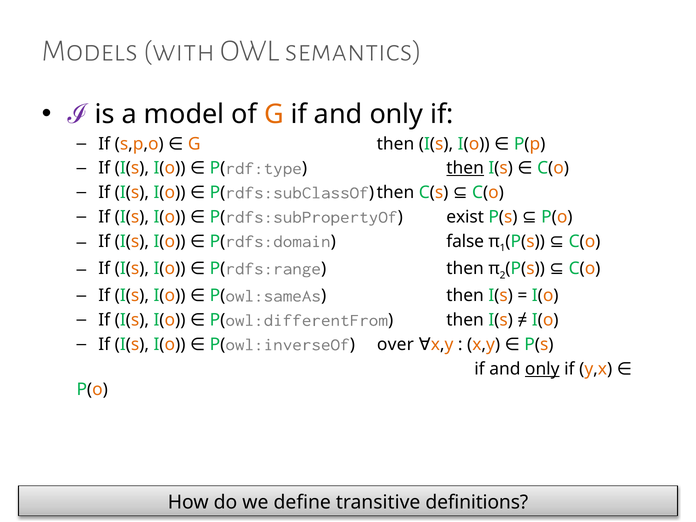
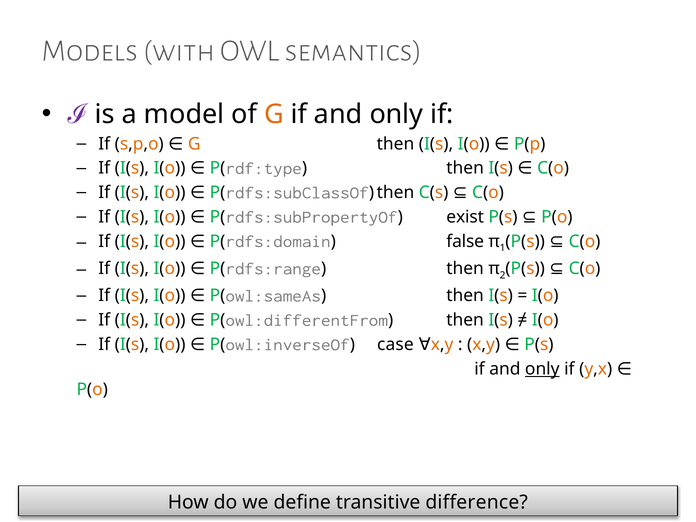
then at (465, 168) underline: present -> none
over: over -> case
definitions: definitions -> difference
